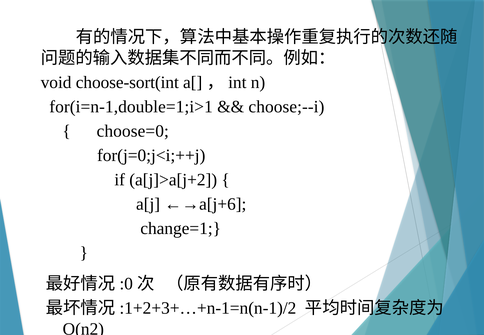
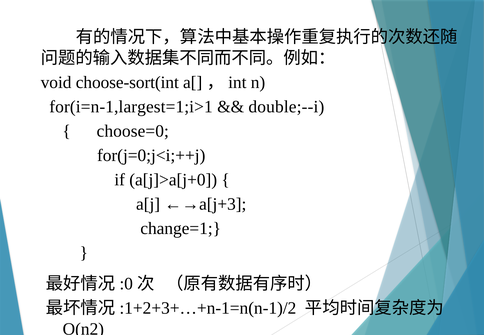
for(i=n-1,double=1;i>1: for(i=n-1,double=1;i>1 -> for(i=n-1,largest=1;i>1
choose;--i: choose;--i -> double;--i
a[j]>a[j+2: a[j]>a[j+2 -> a[j]>a[j+0
←→a[j+6: ←→a[j+6 -> ←→a[j+3
